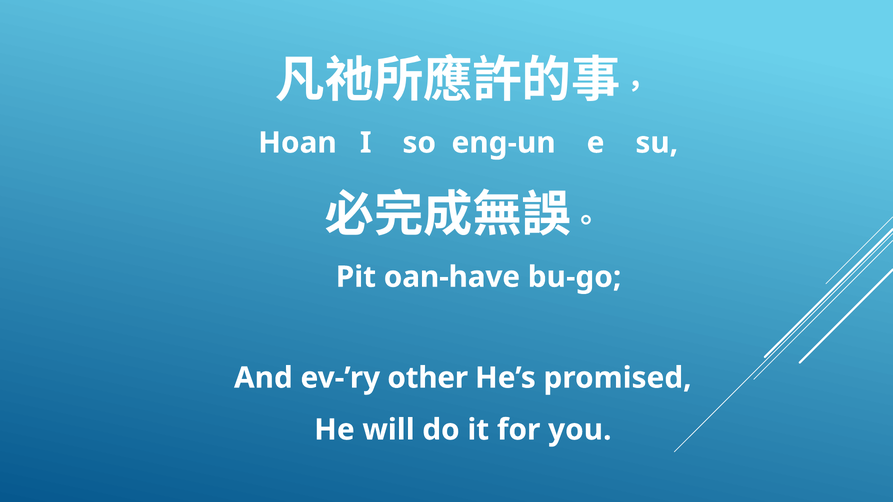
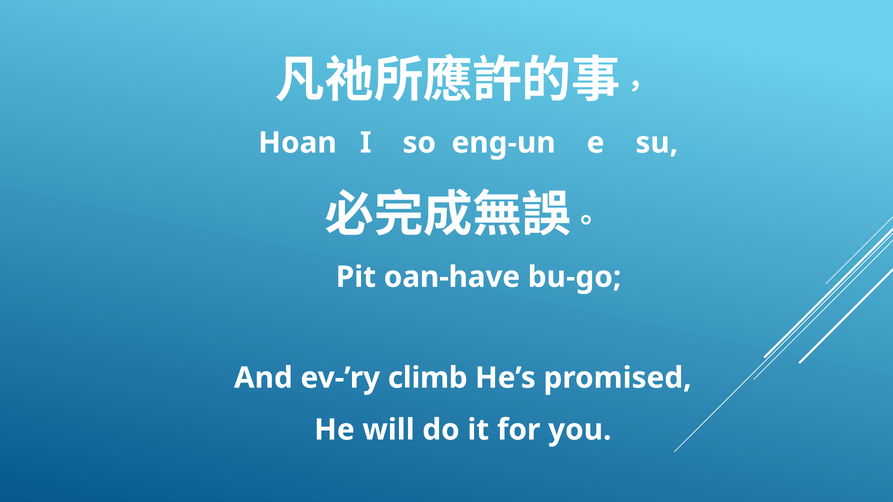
other: other -> climb
